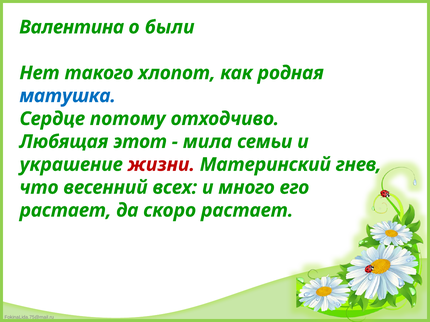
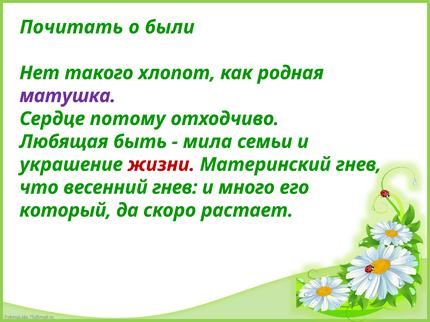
Валентина: Валентина -> Почитать
матушка colour: blue -> purple
этот: этот -> быть
весенний всех: всех -> гнев
растает at (65, 211): растает -> который
